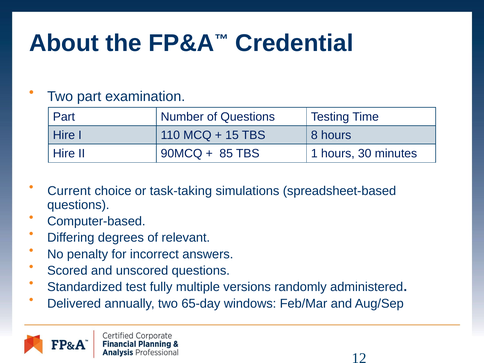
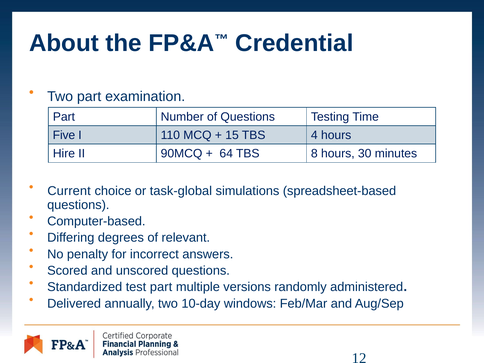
Hire at (64, 135): Hire -> Five
8: 8 -> 4
85: 85 -> 64
1: 1 -> 8
task-taking: task-taking -> task-global
test fully: fully -> part
65-day: 65-day -> 10-day
